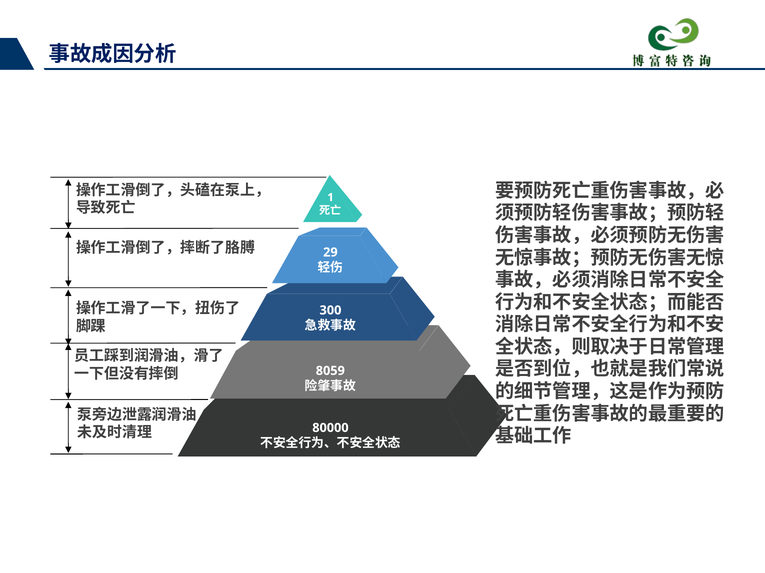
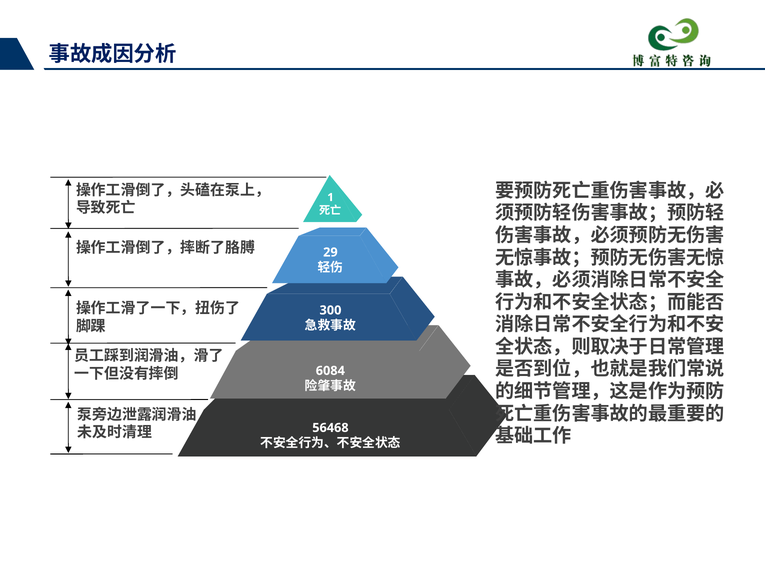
8059: 8059 -> 6084
80000: 80000 -> 56468
